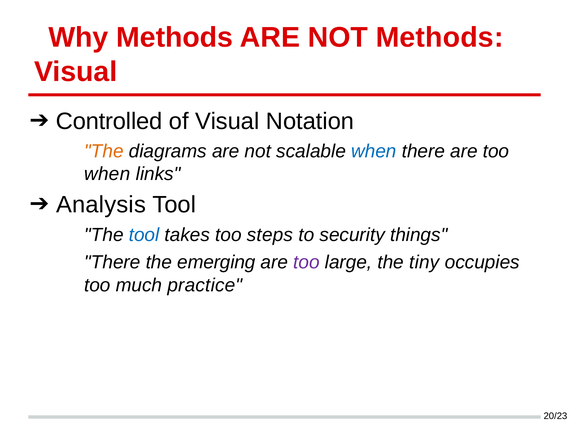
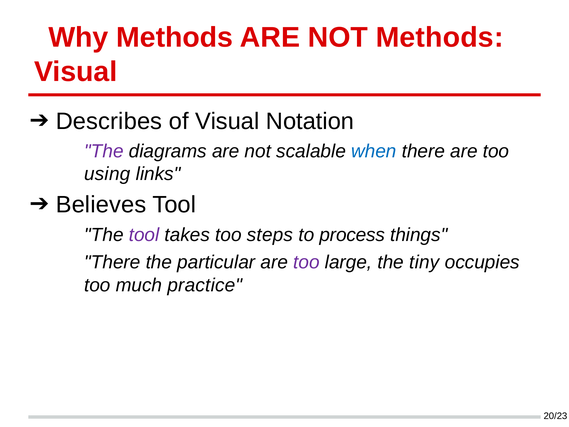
Controlled: Controlled -> Describes
The at (104, 151) colour: orange -> purple
when at (107, 174): when -> using
Analysis: Analysis -> Believes
tool at (144, 235) colour: blue -> purple
security: security -> process
emerging: emerging -> particular
